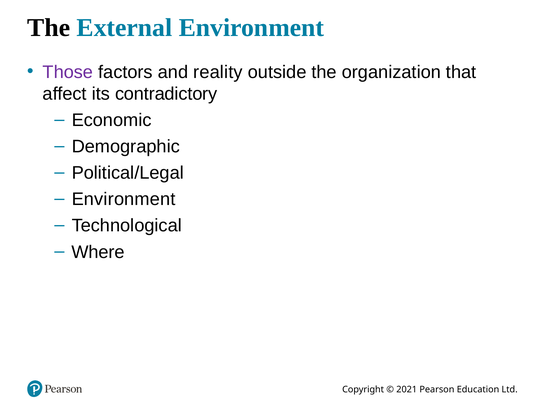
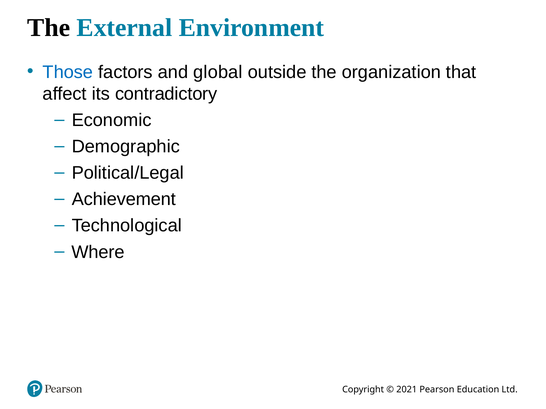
Those colour: purple -> blue
reality: reality -> global
Environment at (124, 200): Environment -> Achievement
